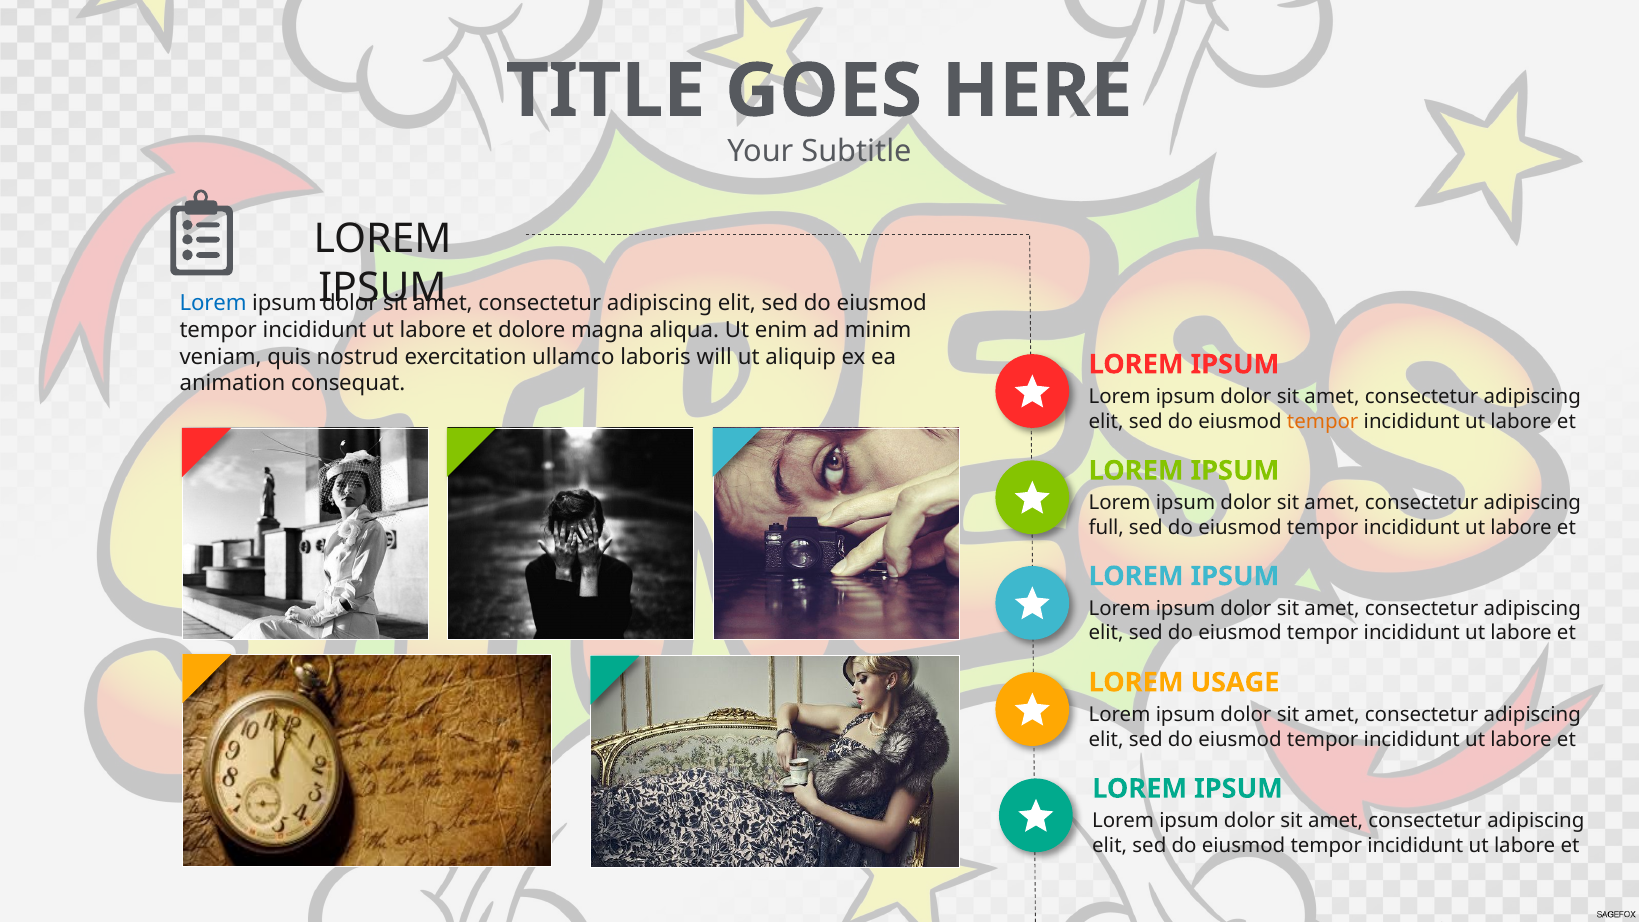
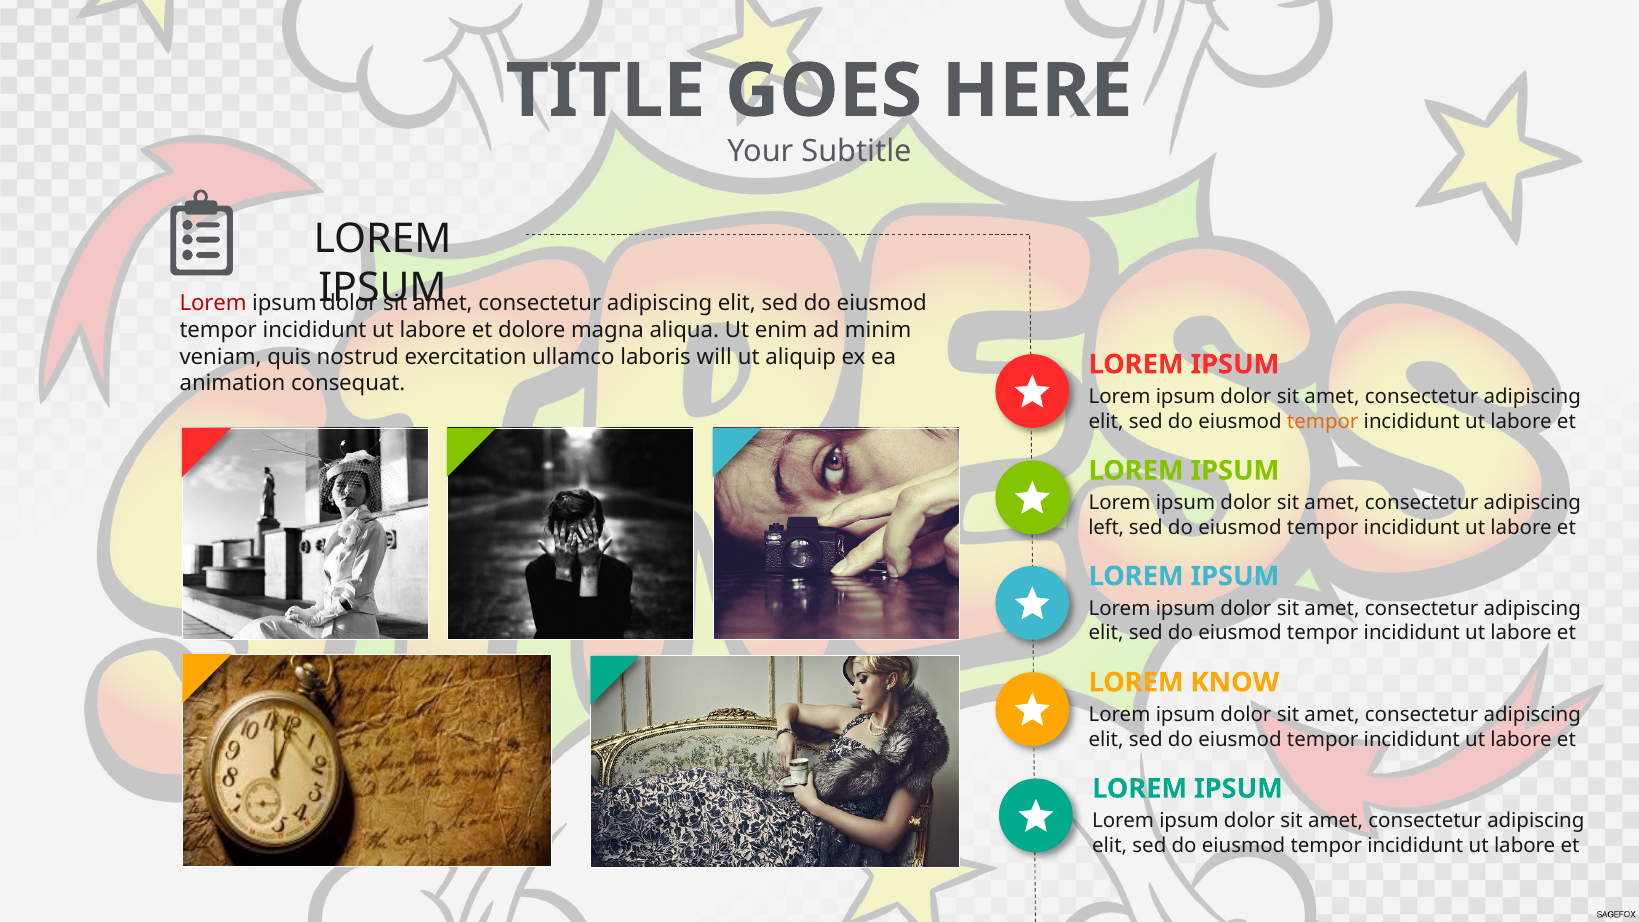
Lorem at (213, 304) colour: blue -> red
full: full -> left
USAGE: USAGE -> KNOW
